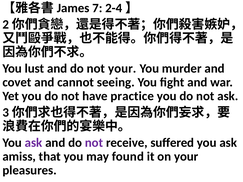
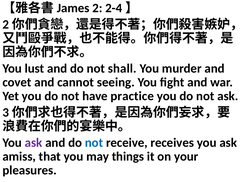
7: 7 -> 2
not your: your -> shall
not at (94, 143) colour: purple -> blue
suffered: suffered -> receives
found: found -> things
